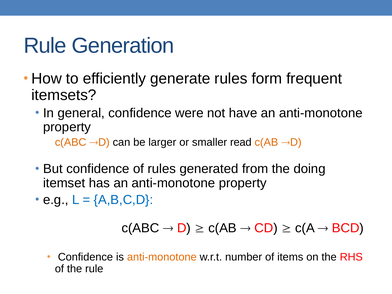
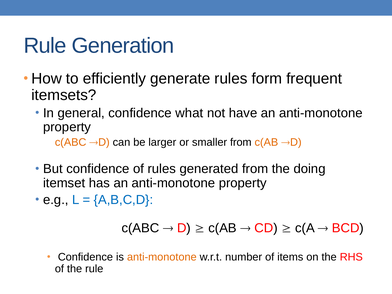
were: were -> what
smaller read: read -> from
